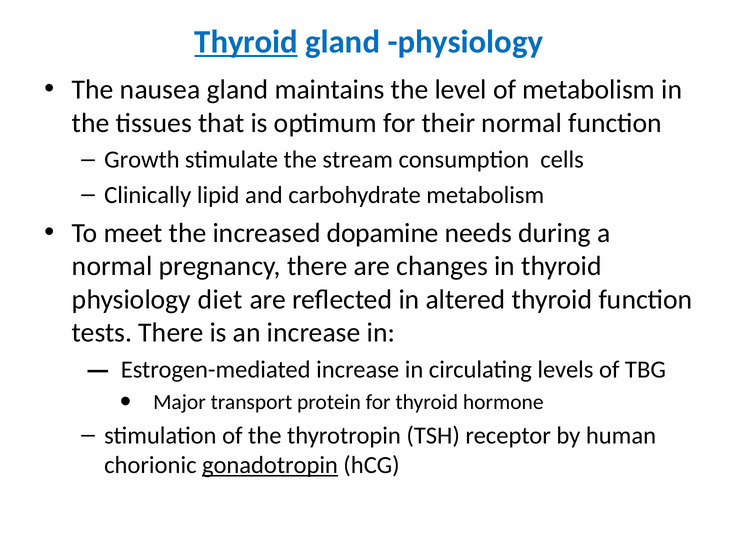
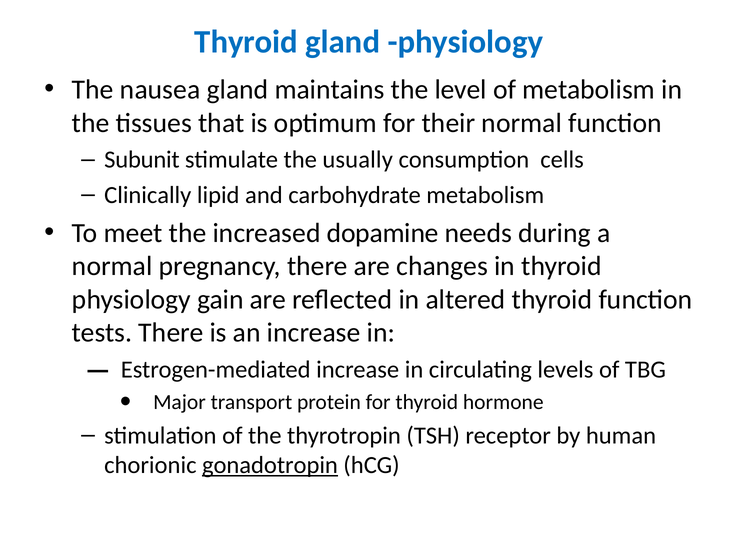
Thyroid at (246, 42) underline: present -> none
Growth: Growth -> Subunit
stream: stream -> usually
diet: diet -> gain
